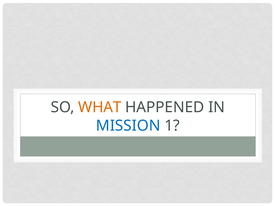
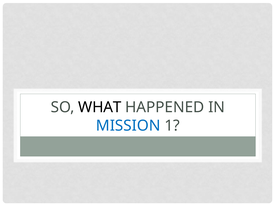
WHAT colour: orange -> black
